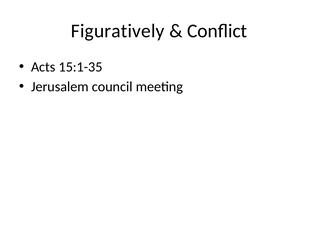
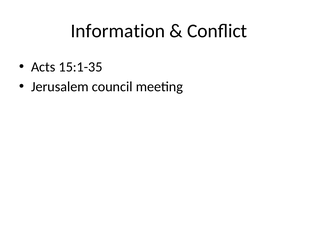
Figuratively: Figuratively -> Information
